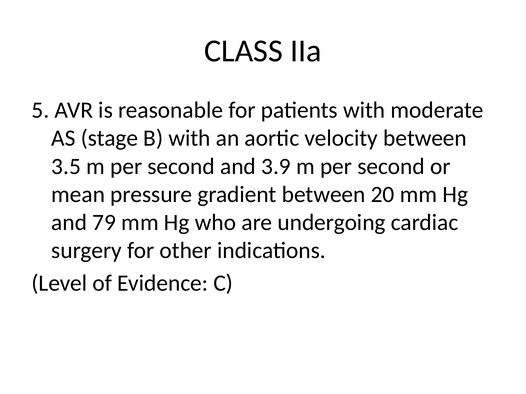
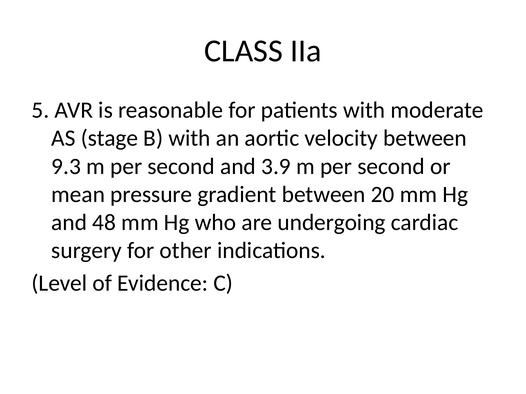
3.5: 3.5 -> 9.3
79: 79 -> 48
